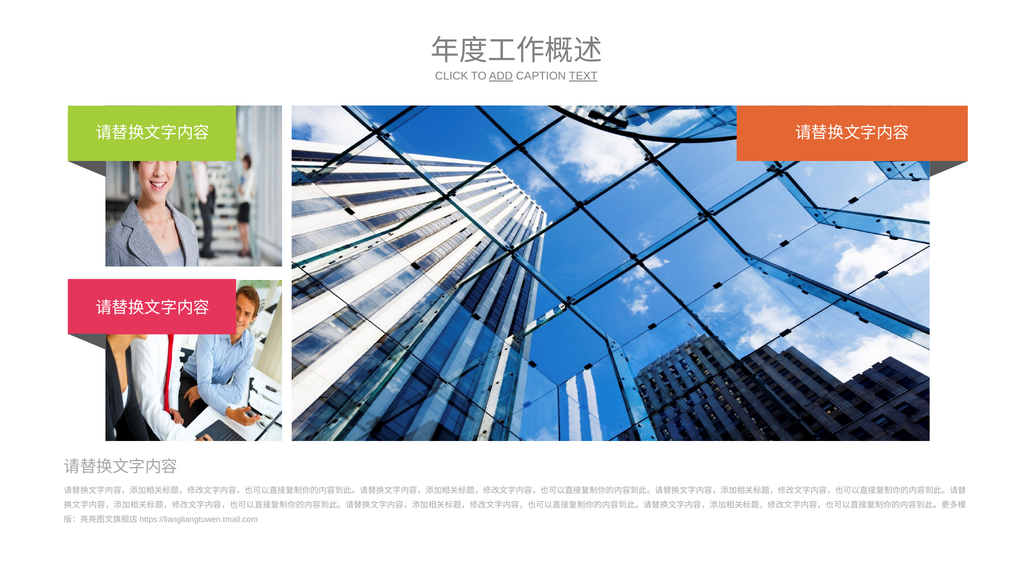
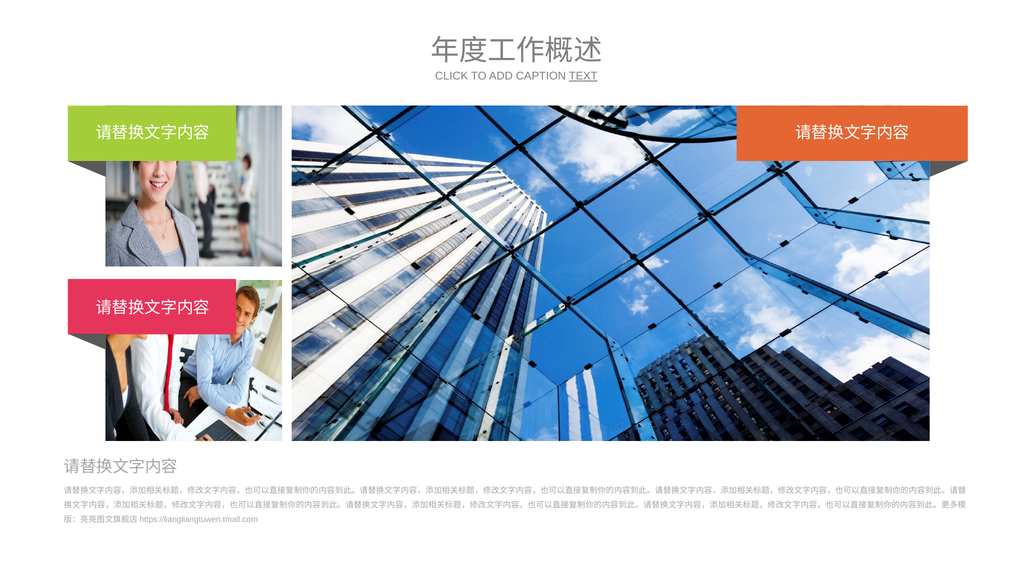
ADD underline: present -> none
